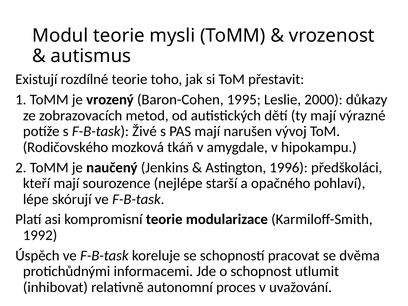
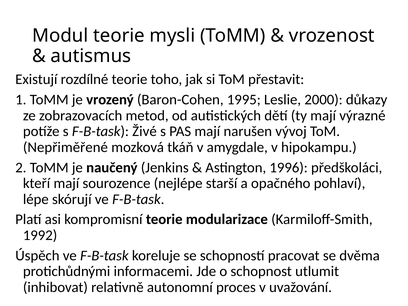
Rodičovského: Rodičovského -> Nepřiměřené
